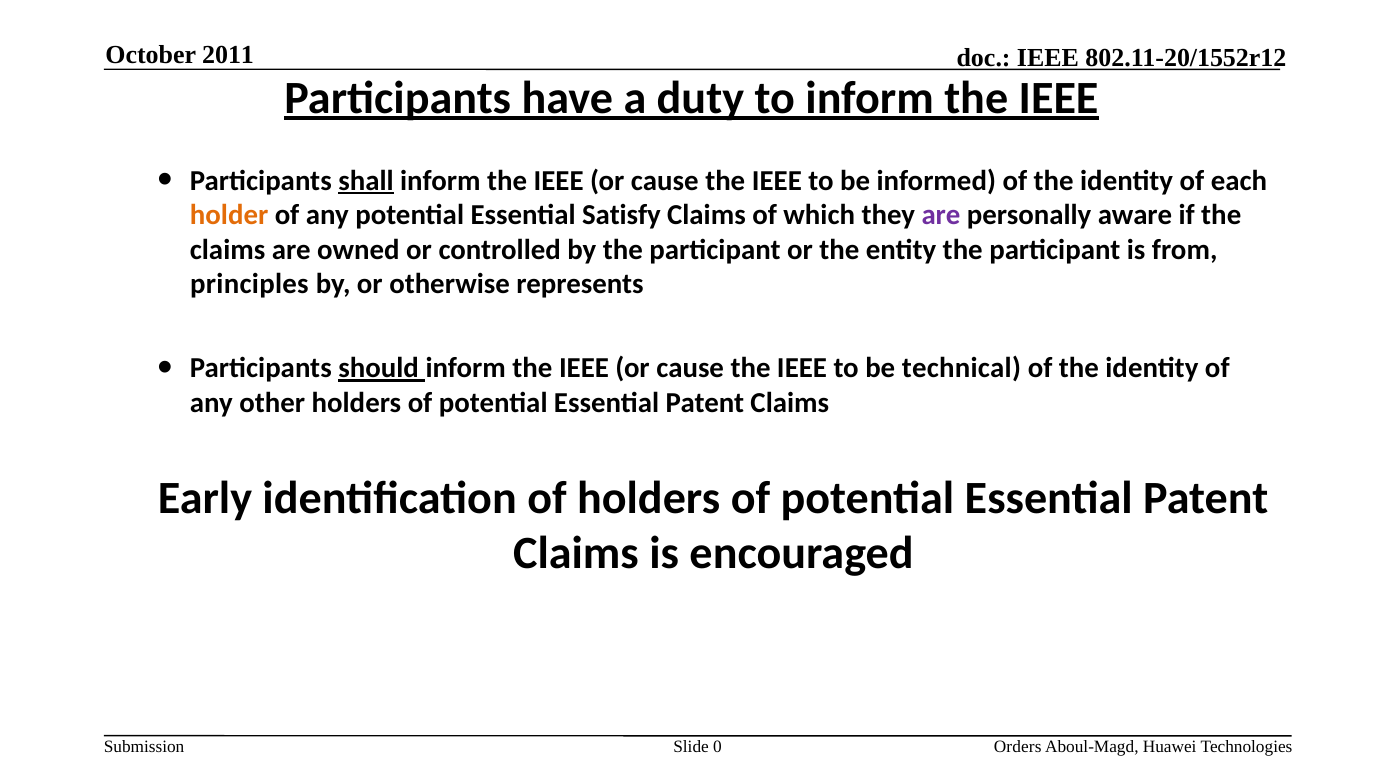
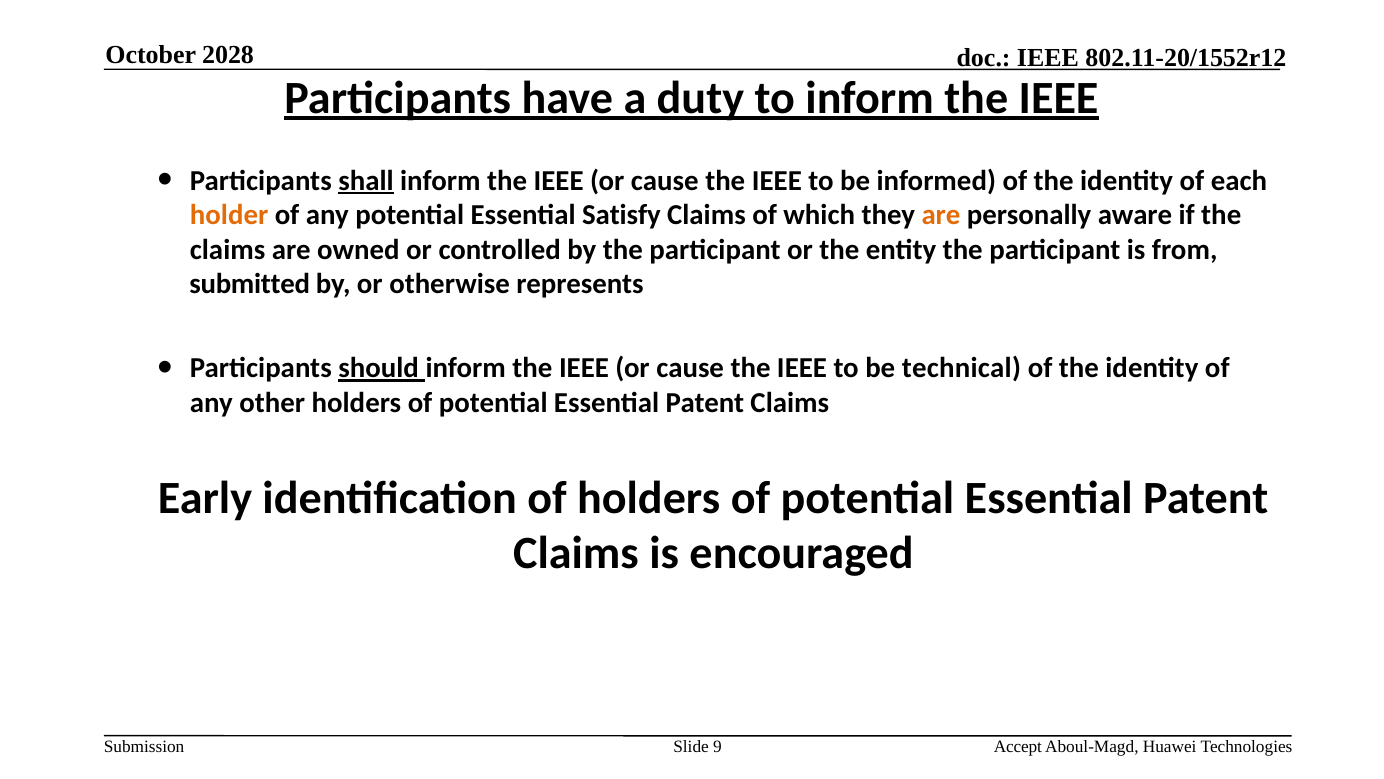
2011: 2011 -> 2028
are at (941, 215) colour: purple -> orange
principles: principles -> submitted
0: 0 -> 9
Orders: Orders -> Accept
